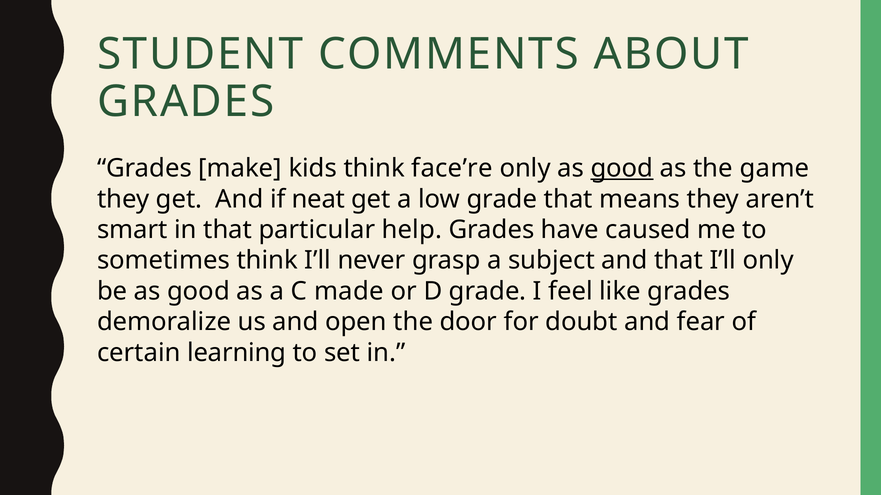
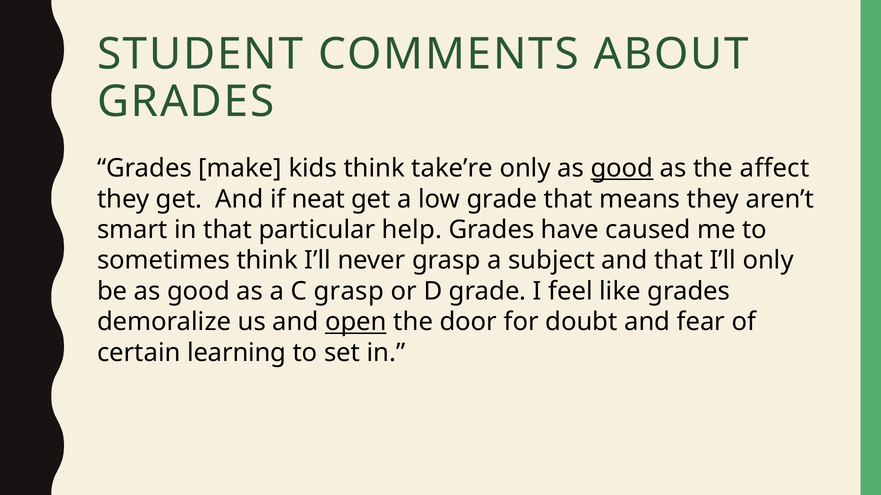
face’re: face’re -> take’re
game: game -> affect
C made: made -> grasp
open underline: none -> present
